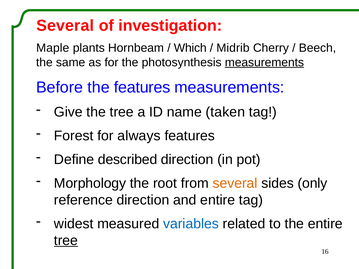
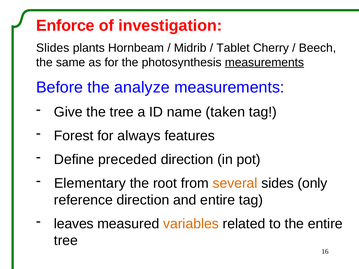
Several at (65, 26): Several -> Enforce
Maple: Maple -> Slides
Which: Which -> Midrib
Midrib: Midrib -> Tablet
the features: features -> analyze
described: described -> preceded
Morphology: Morphology -> Elementary
widest: widest -> leaves
variables colour: blue -> orange
tree at (66, 241) underline: present -> none
